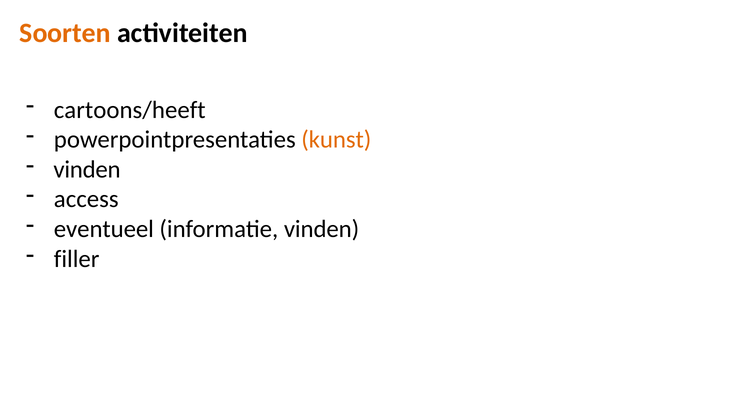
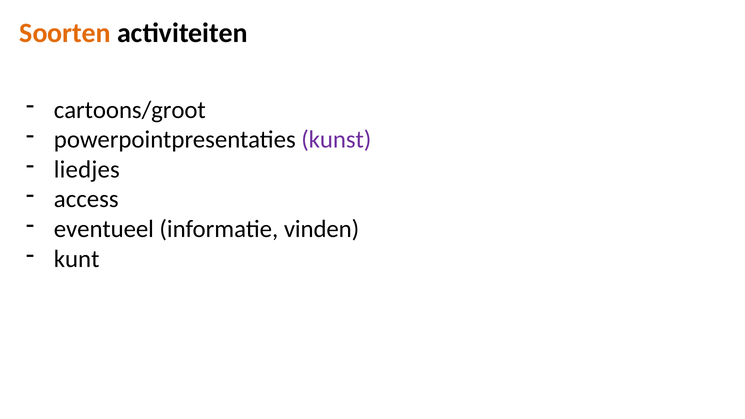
cartoons/heeft: cartoons/heeft -> cartoons/groot
kunst colour: orange -> purple
vinden at (87, 169): vinden -> liedjes
filler: filler -> kunt
